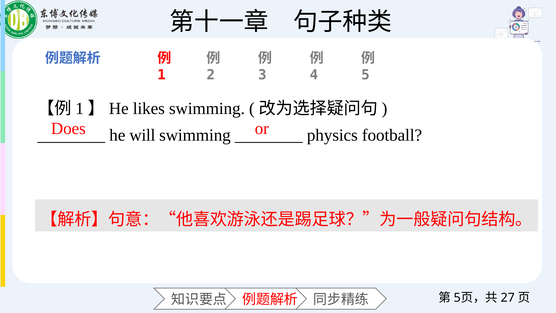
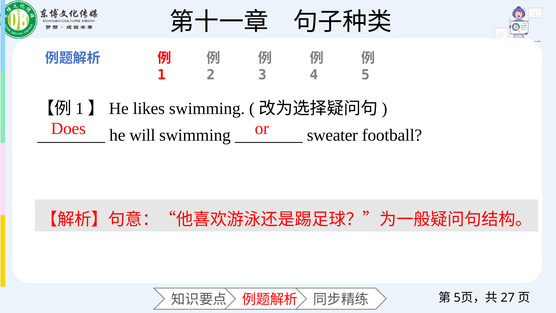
physics: physics -> sweater
